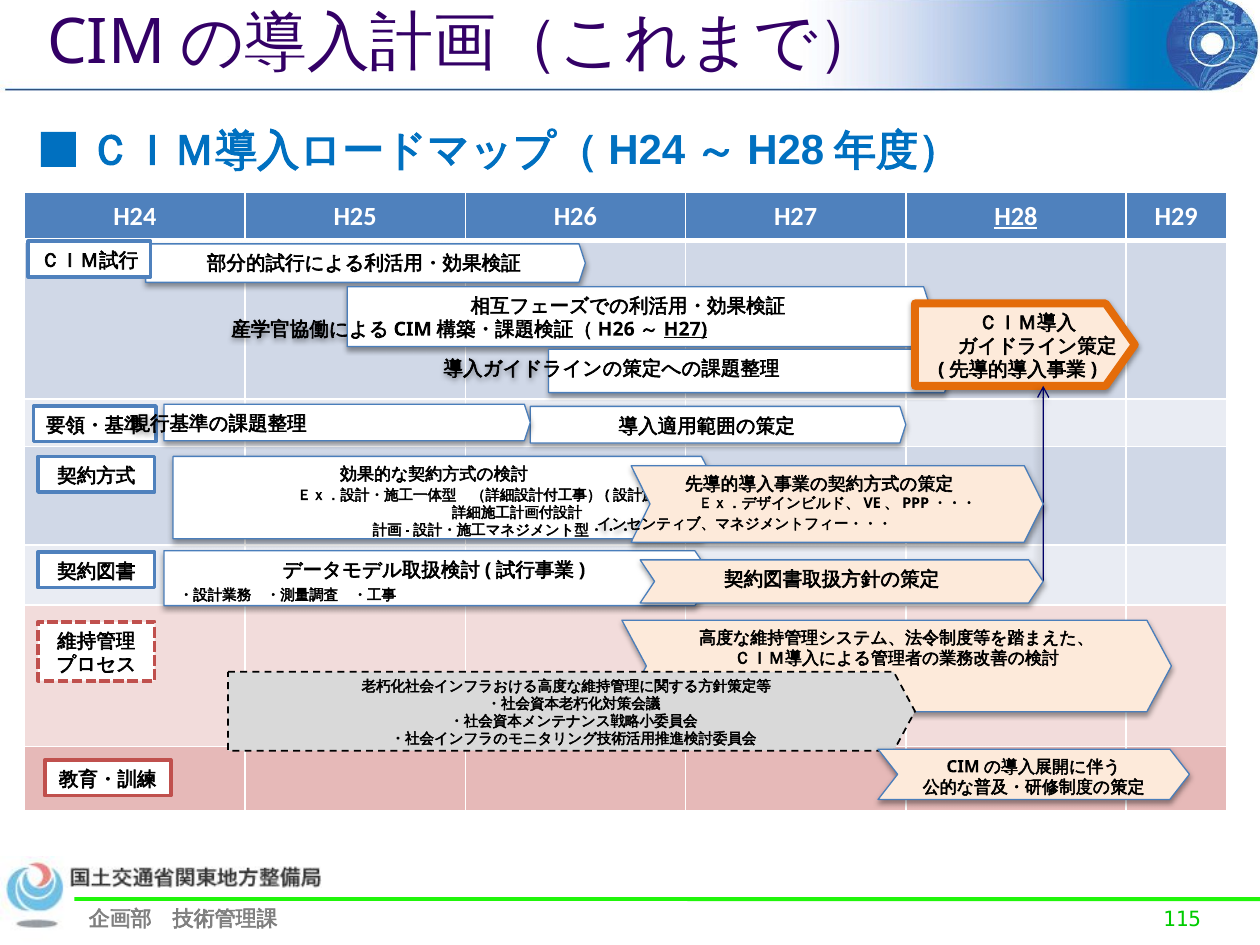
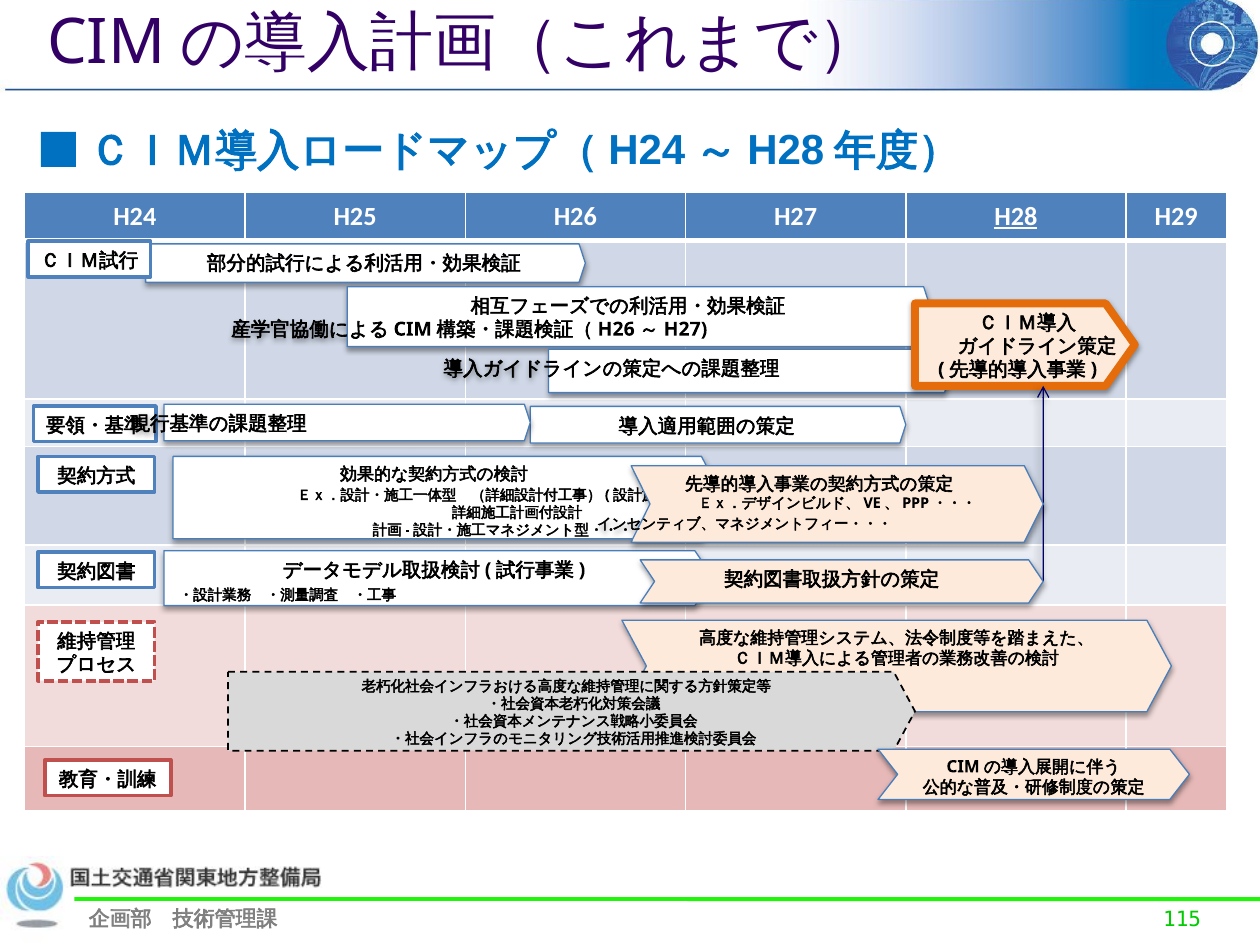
H27 at (685, 329) underline: present -> none
